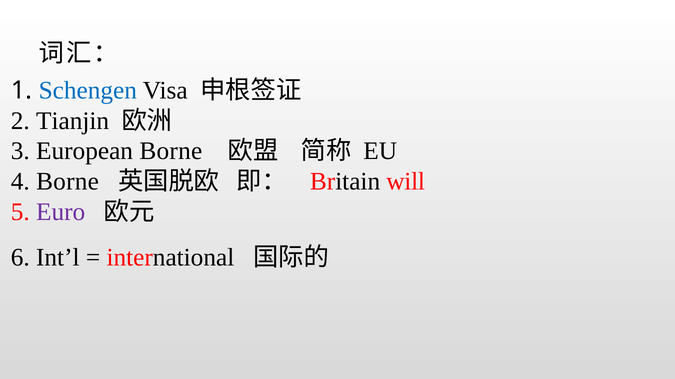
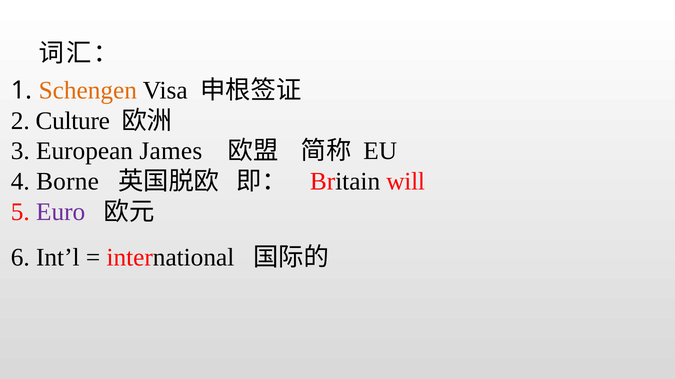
Schengen colour: blue -> orange
Tianjin: Tianjin -> Culture
European Borne: Borne -> James
